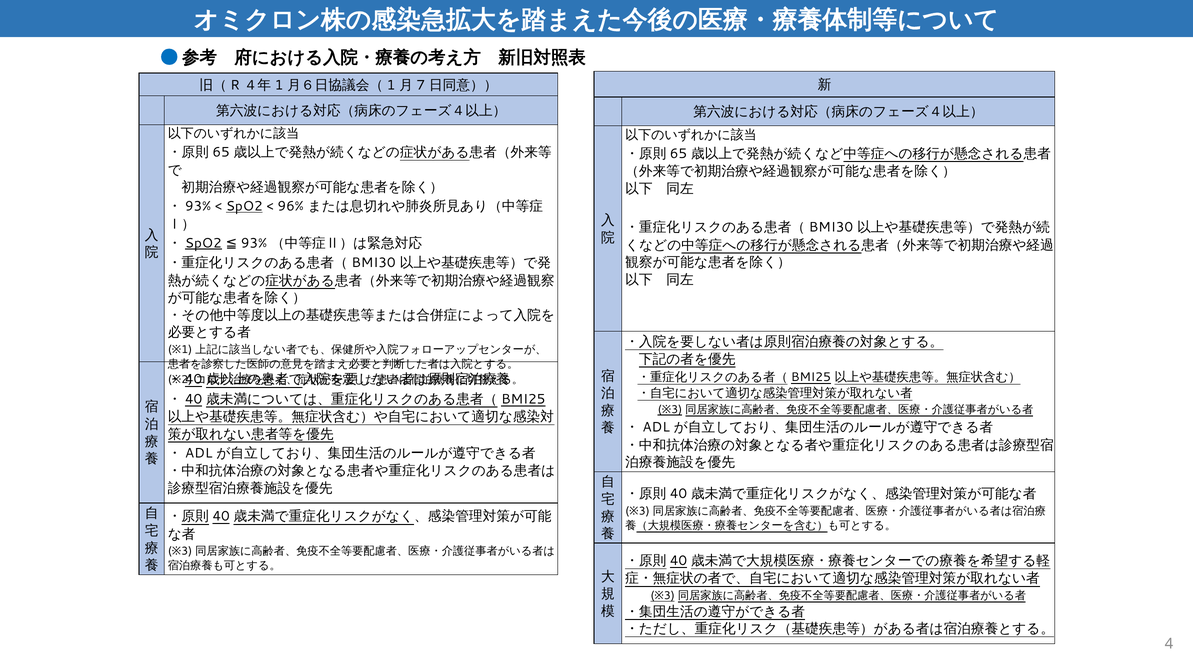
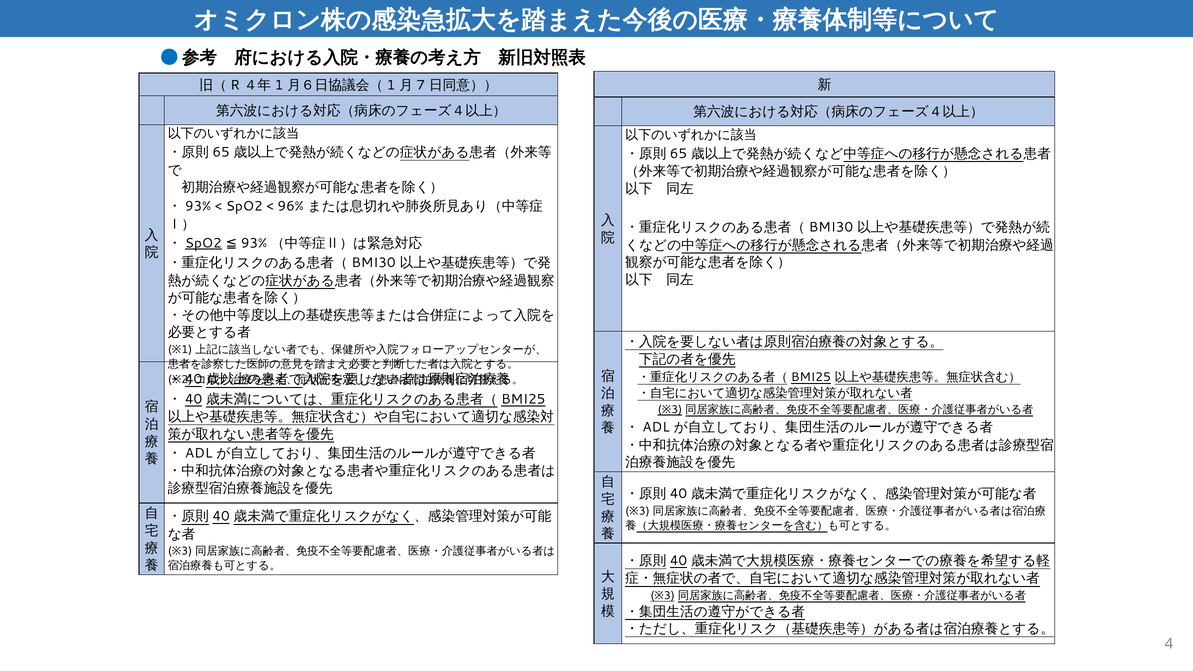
SpO2 at (244, 206) underline: present -> none
